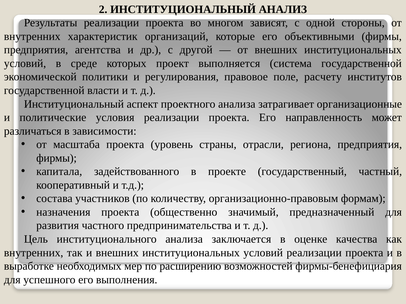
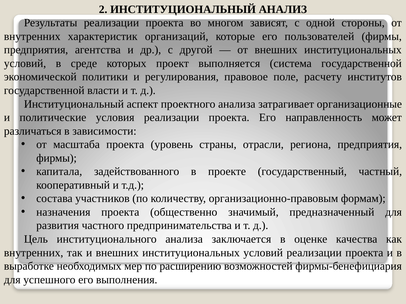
объективными: объективными -> пользователей
